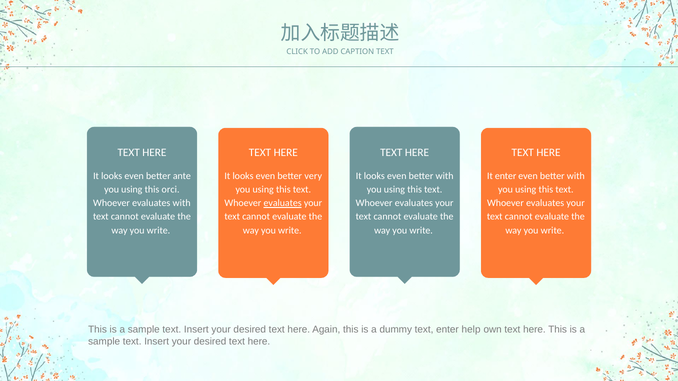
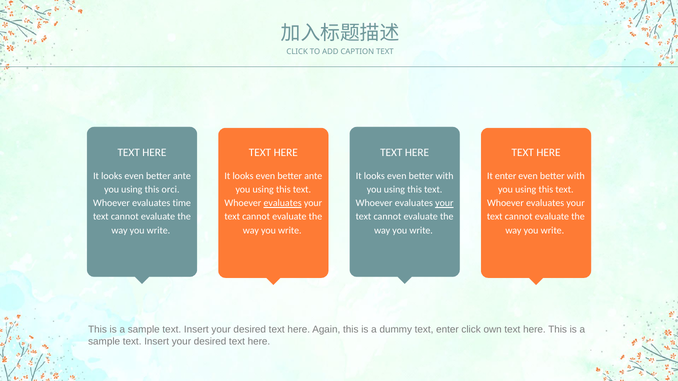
very at (313, 176): very -> ante
evaluates with: with -> time
your at (444, 203) underline: none -> present
enter help: help -> click
